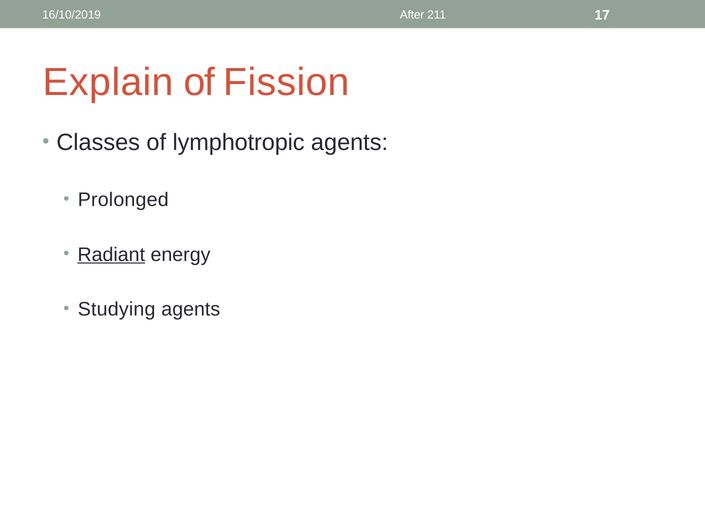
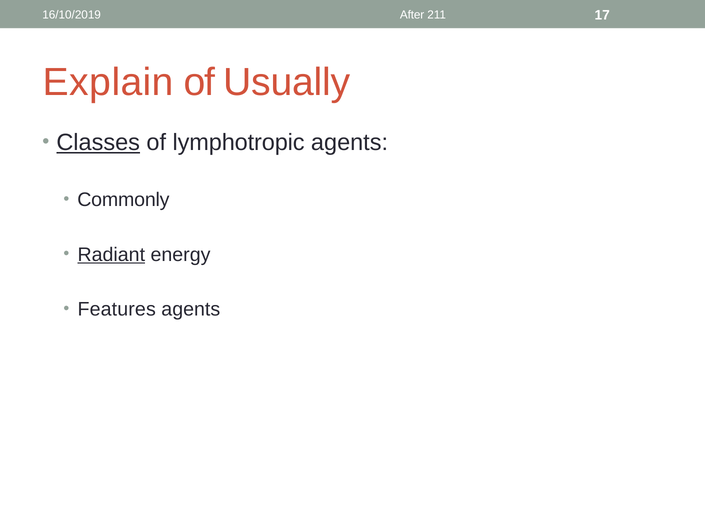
Fission: Fission -> Usually
Classes underline: none -> present
Prolonged: Prolonged -> Commonly
Studying: Studying -> Features
